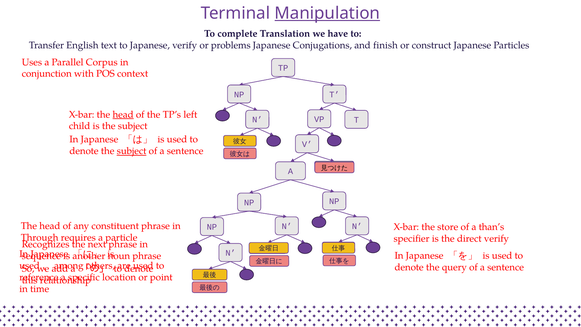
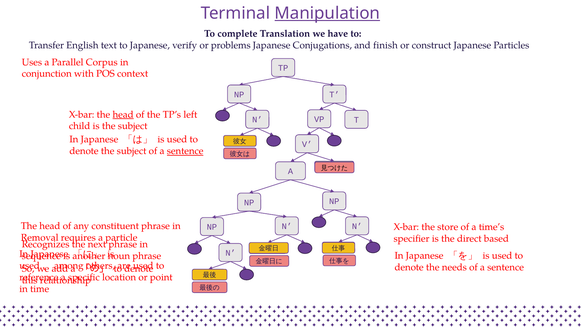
subject at (132, 151) underline: present -> none
sentence at (185, 151) underline: none -> present
than’s: than’s -> time’s
Through: Through -> Removal
direct verify: verify -> based
query: query -> needs
